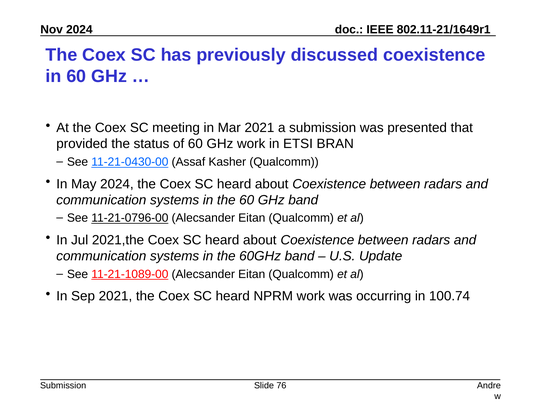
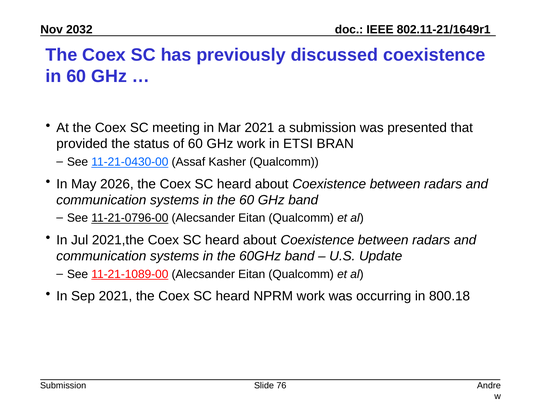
2024 at (79, 29): 2024 -> 2032
May 2024: 2024 -> 2026
100.74: 100.74 -> 800.18
